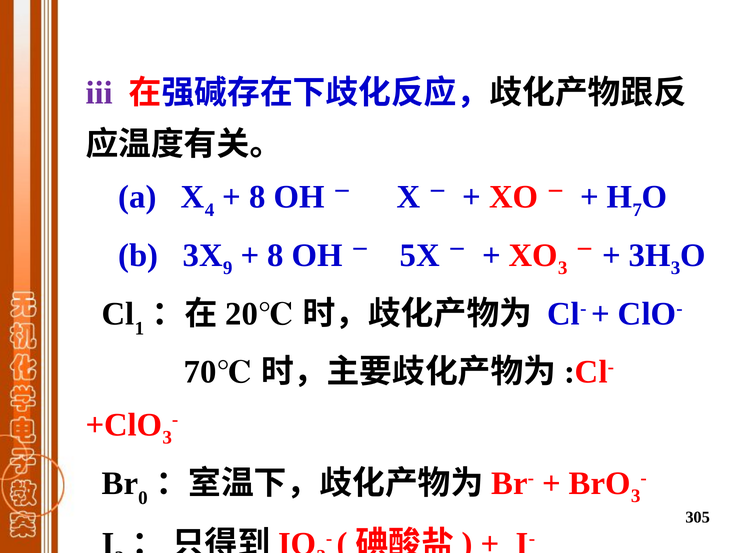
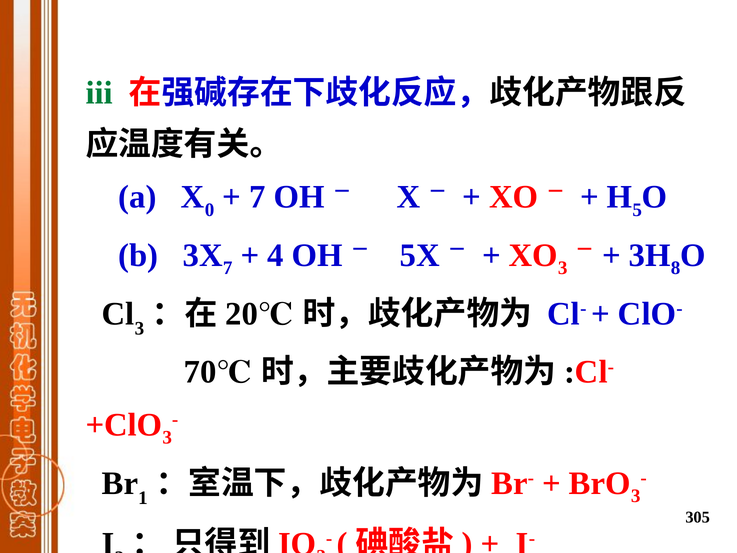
iii colour: purple -> green
4: 4 -> 0
8 at (257, 197): 8 -> 7
7: 7 -> 5
9 at (228, 268): 9 -> 7
8 at (276, 255): 8 -> 4
3 at (676, 268): 3 -> 8
1 at (139, 328): 1 -> 3
0: 0 -> 1
